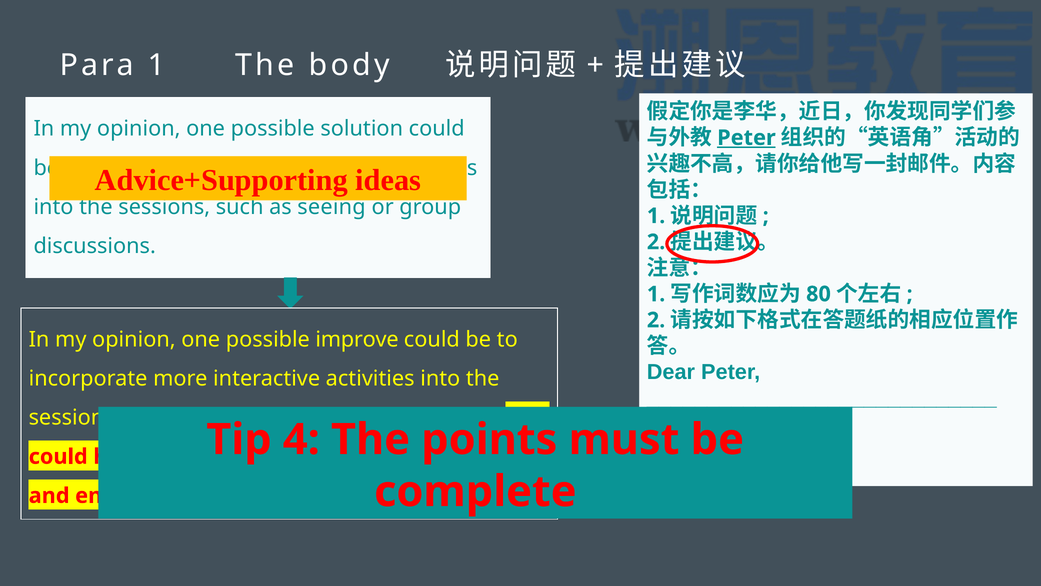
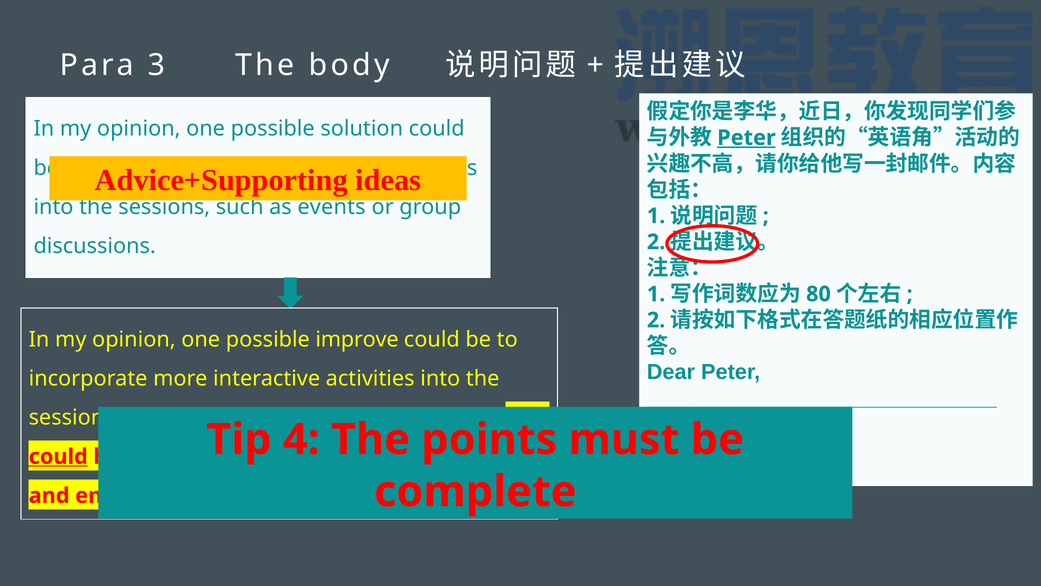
Para 1: 1 -> 3
seeing: seeing -> events
could at (58, 456) underline: none -> present
